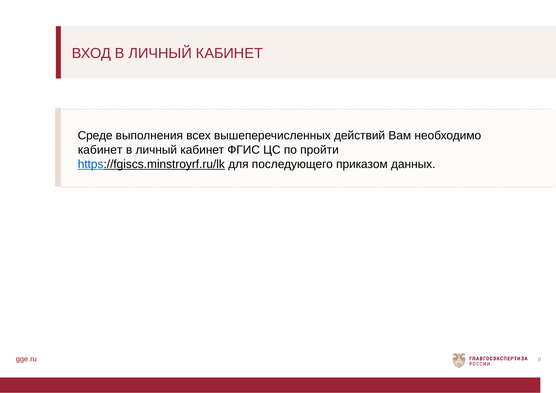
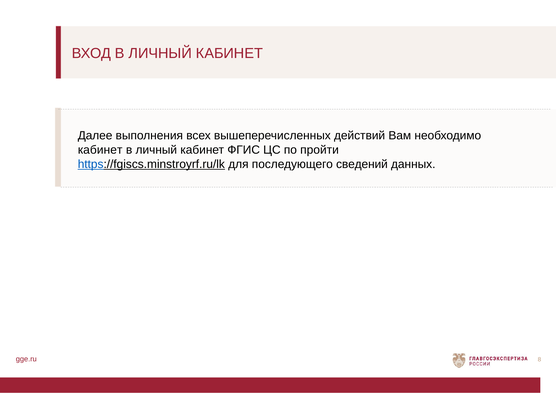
Среде: Среде -> Далее
приказом: приказом -> сведений
